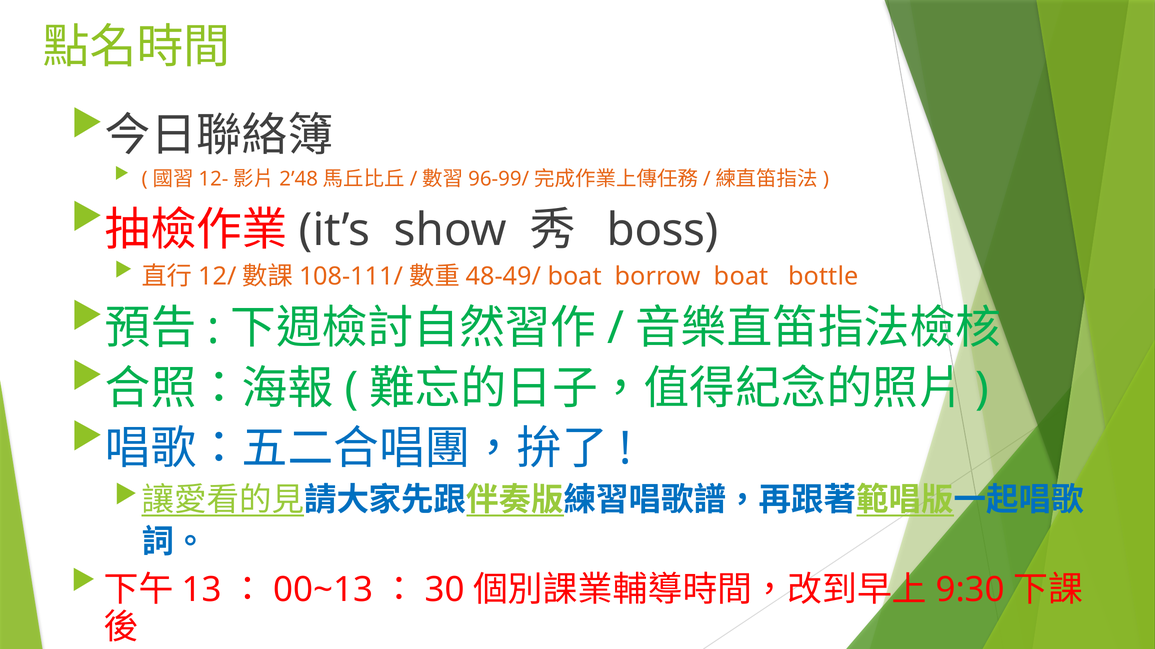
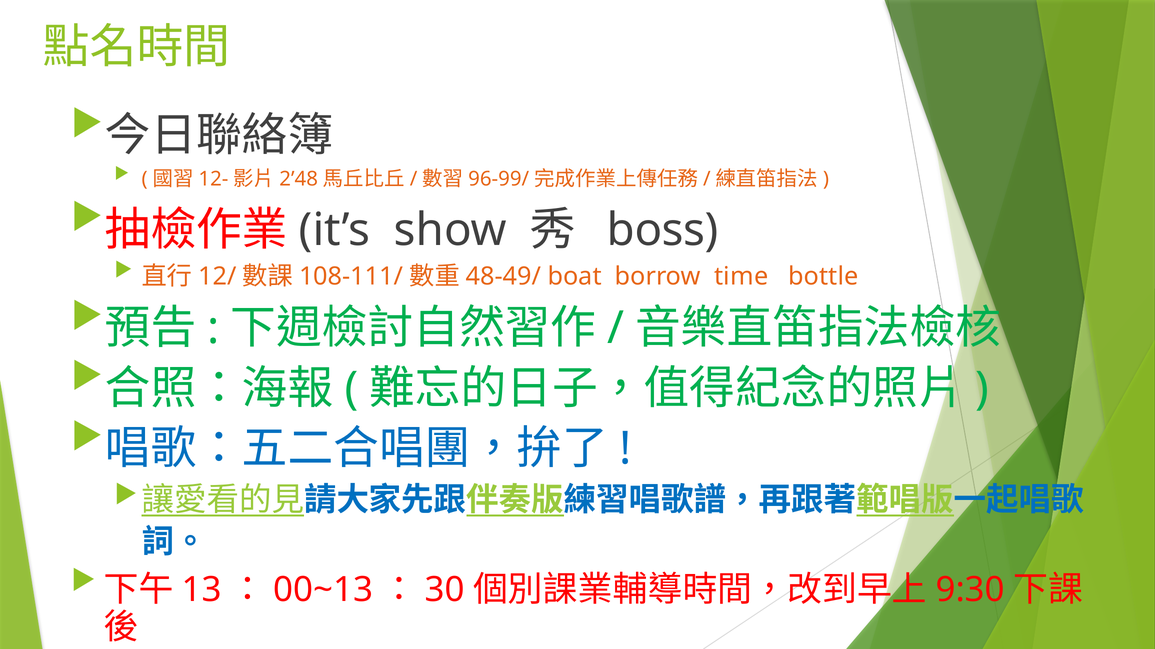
borrow boat: boat -> time
